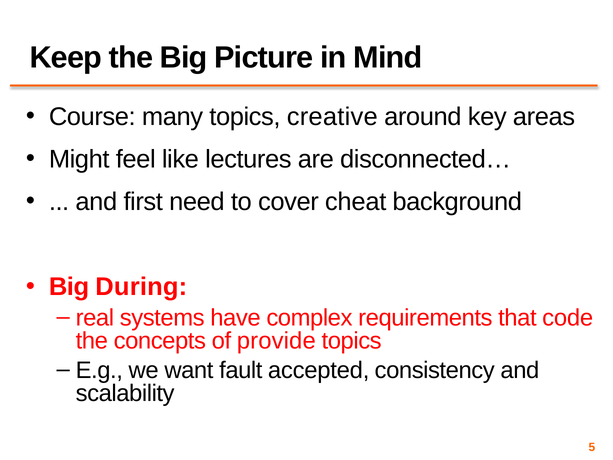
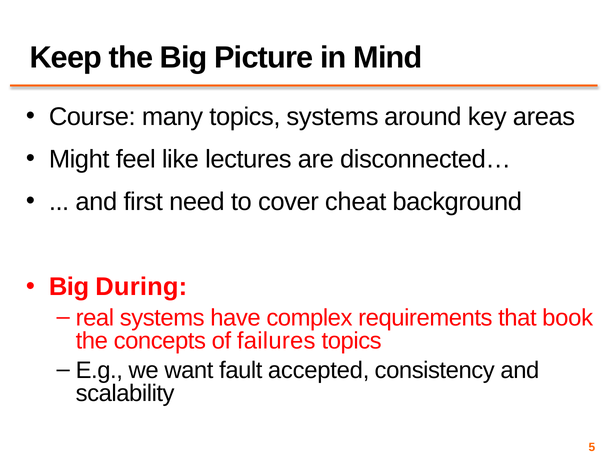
topics creative: creative -> systems
code: code -> book
provide: provide -> failures
